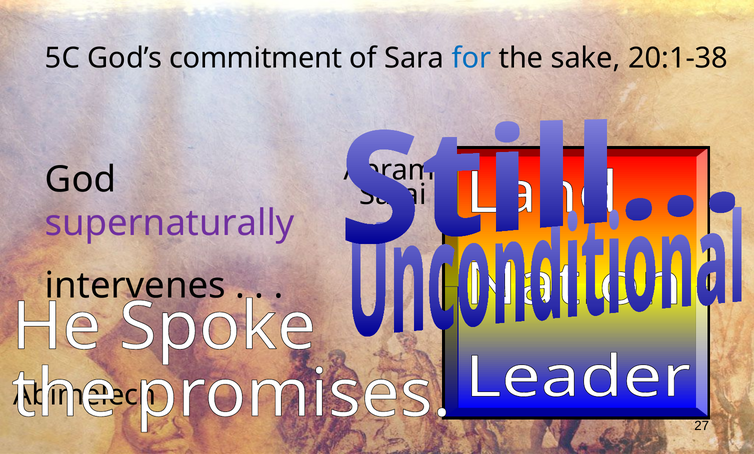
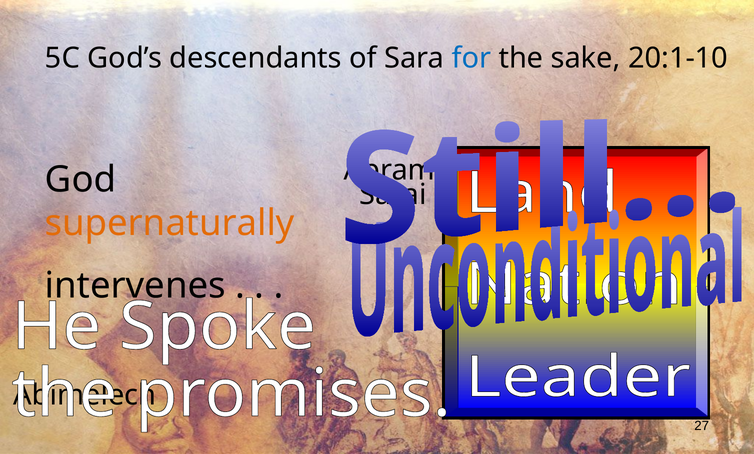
commitment: commitment -> descendants
20:1-38: 20:1-38 -> 20:1-10
supernaturally colour: purple -> orange
